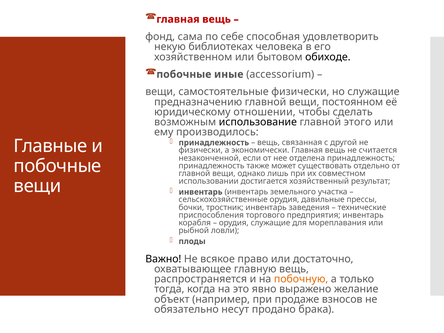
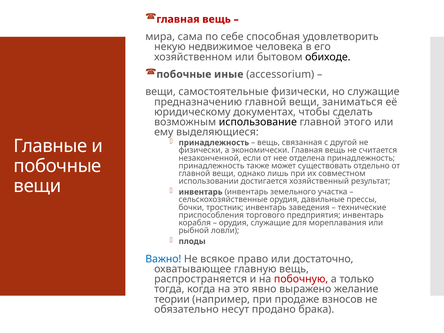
фонд: фонд -> мира
библиотеках: библиотеках -> недвижимое
постоянном: постоянном -> заниматься
отношении: отношении -> документах
производилось: производилось -> выделяющиеся
Важно colour: black -> blue
побочную colour: orange -> red
объект: объект -> теории
